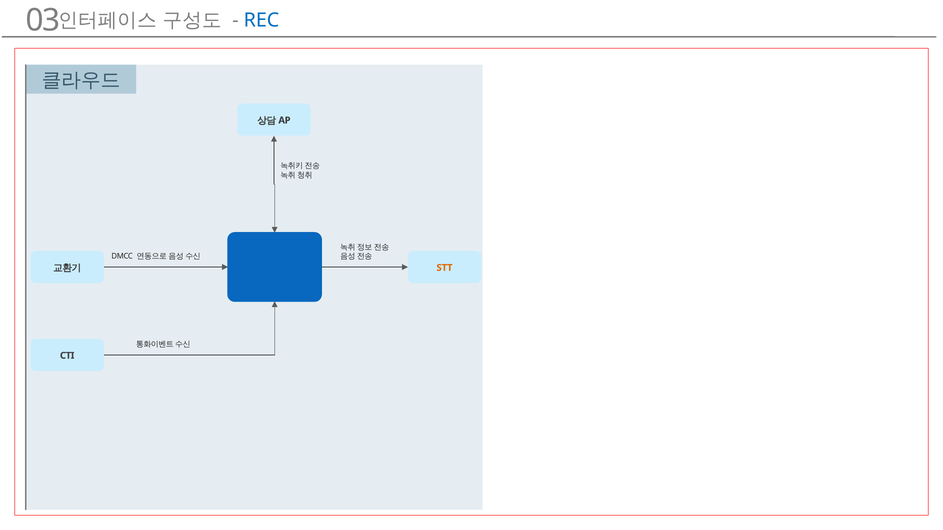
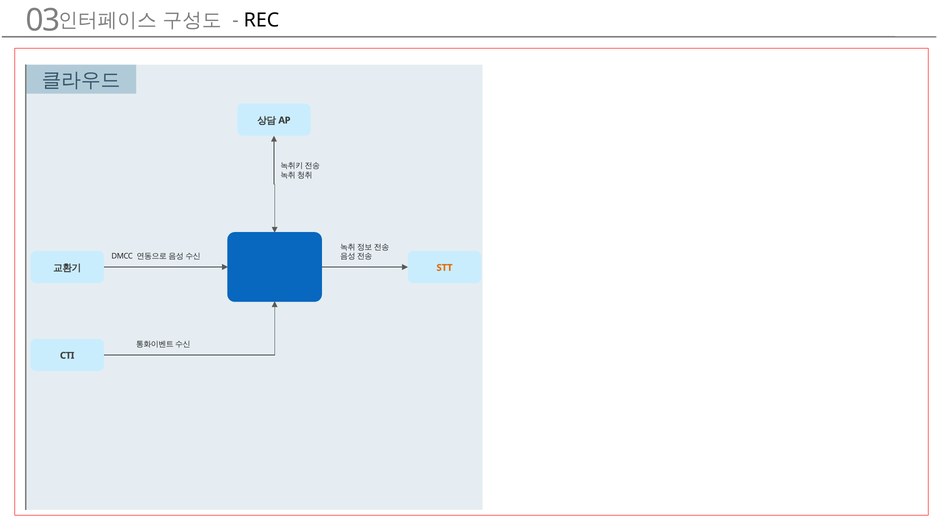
REC colour: blue -> black
